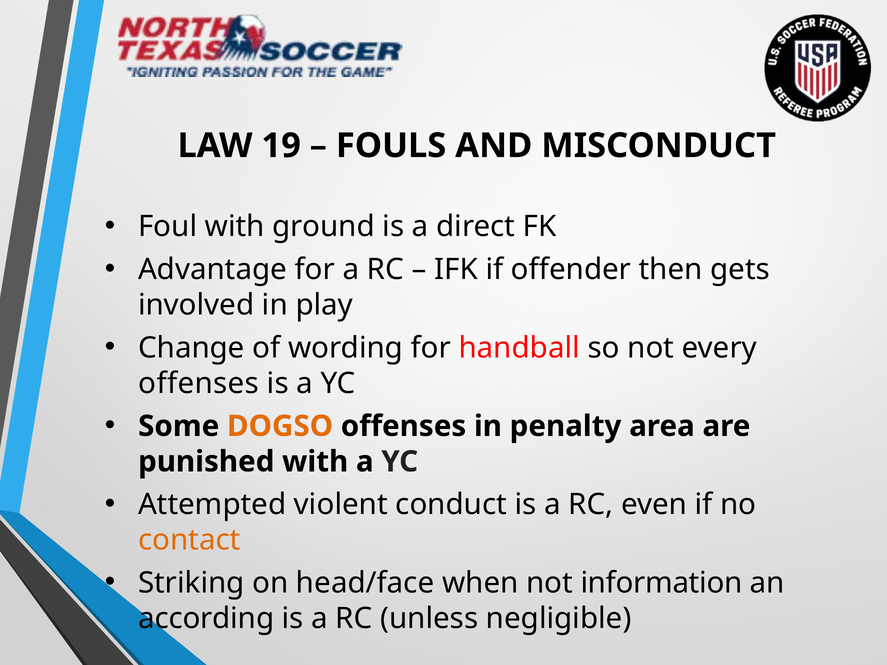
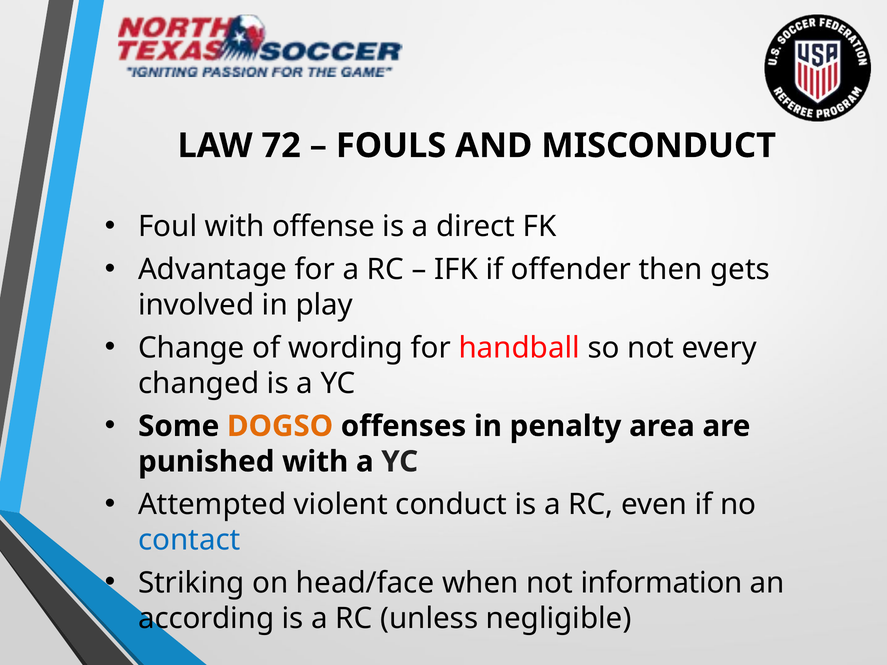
19: 19 -> 72
ground: ground -> offense
offenses at (199, 383): offenses -> changed
contact colour: orange -> blue
